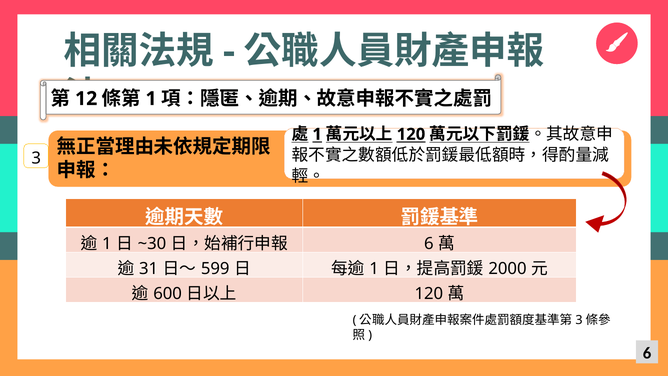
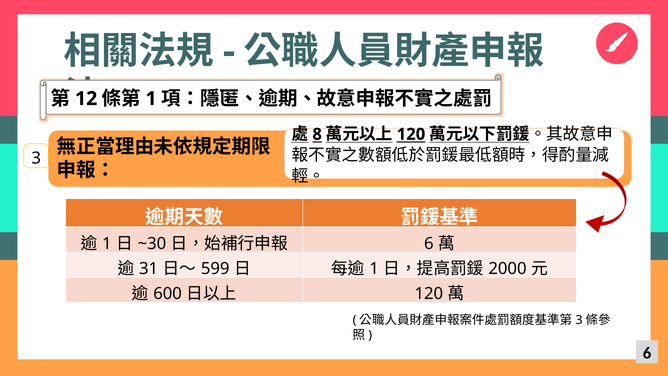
1 at (317, 134): 1 -> 8
